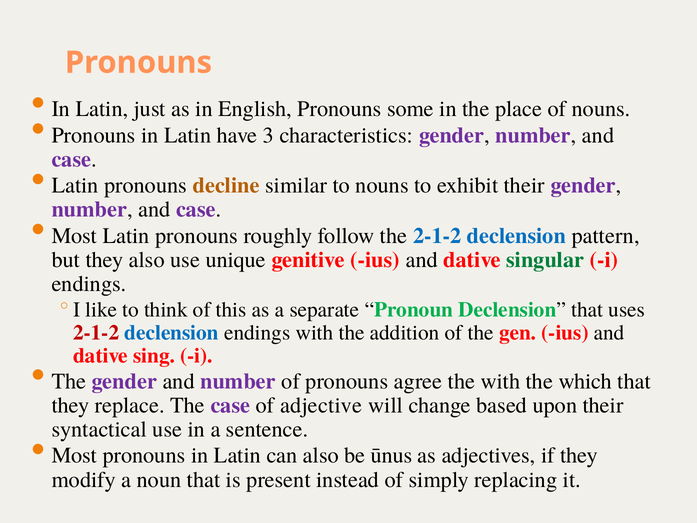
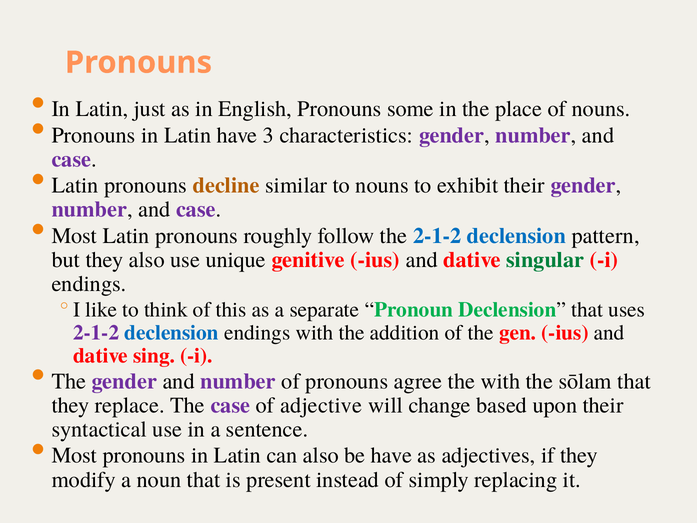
2-1-2 at (96, 332) colour: red -> purple
which: which -> sōlam
be ūnus: ūnus -> have
